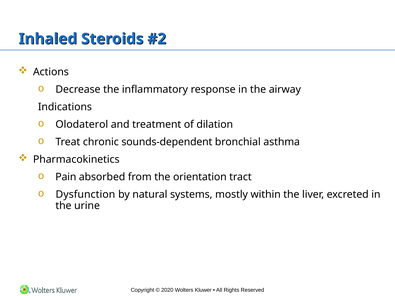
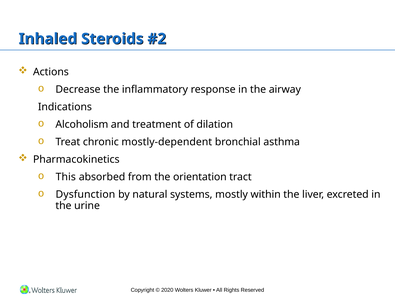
Olodaterol: Olodaterol -> Alcoholism
sounds-dependent: sounds-dependent -> mostly-dependent
Pain: Pain -> This
